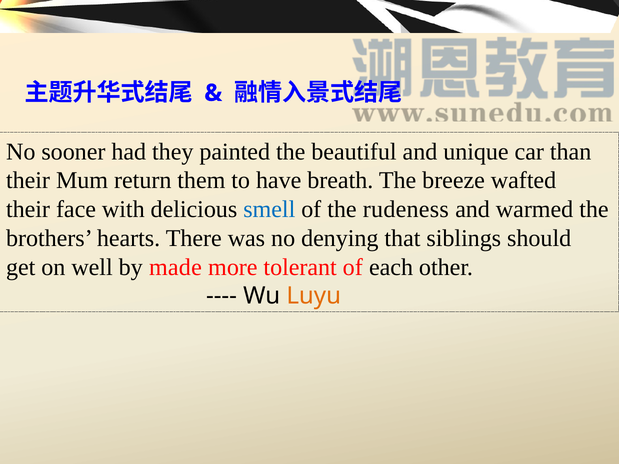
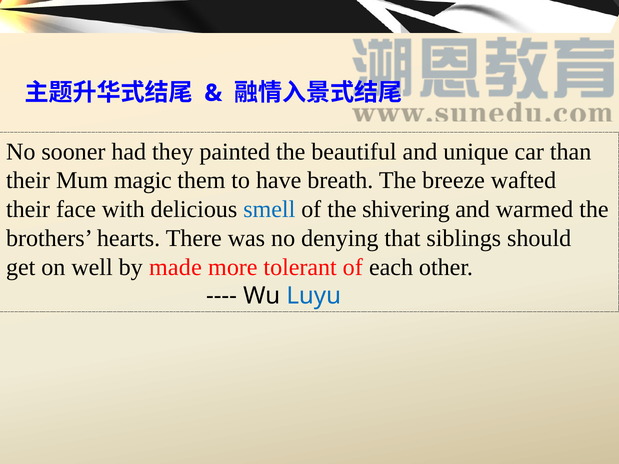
return: return -> magic
rudeness: rudeness -> shivering
Luyu colour: orange -> blue
